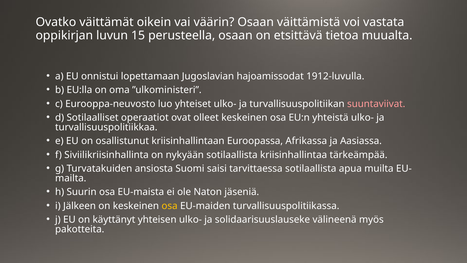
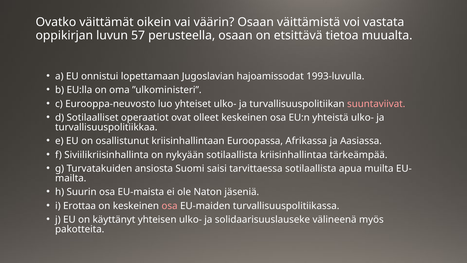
15: 15 -> 57
1912-luvulla: 1912-luvulla -> 1993-luvulla
Jälkeen: Jälkeen -> Erottaa
osa at (170, 206) colour: yellow -> pink
